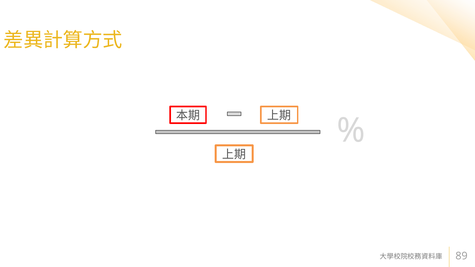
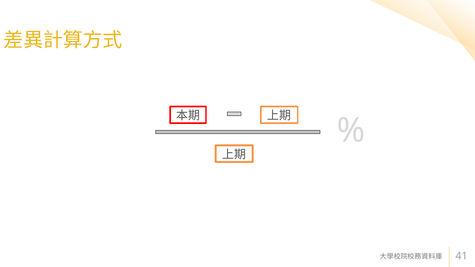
89: 89 -> 41
